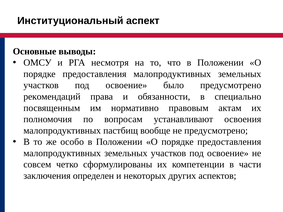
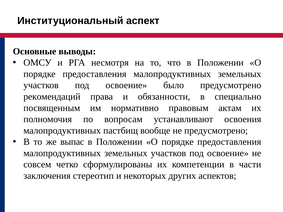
особо: особо -> выпас
определен: определен -> стереотип
